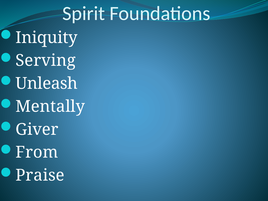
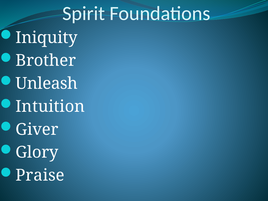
Serving: Serving -> Brother
Mentally: Mentally -> Intuition
From: From -> Glory
